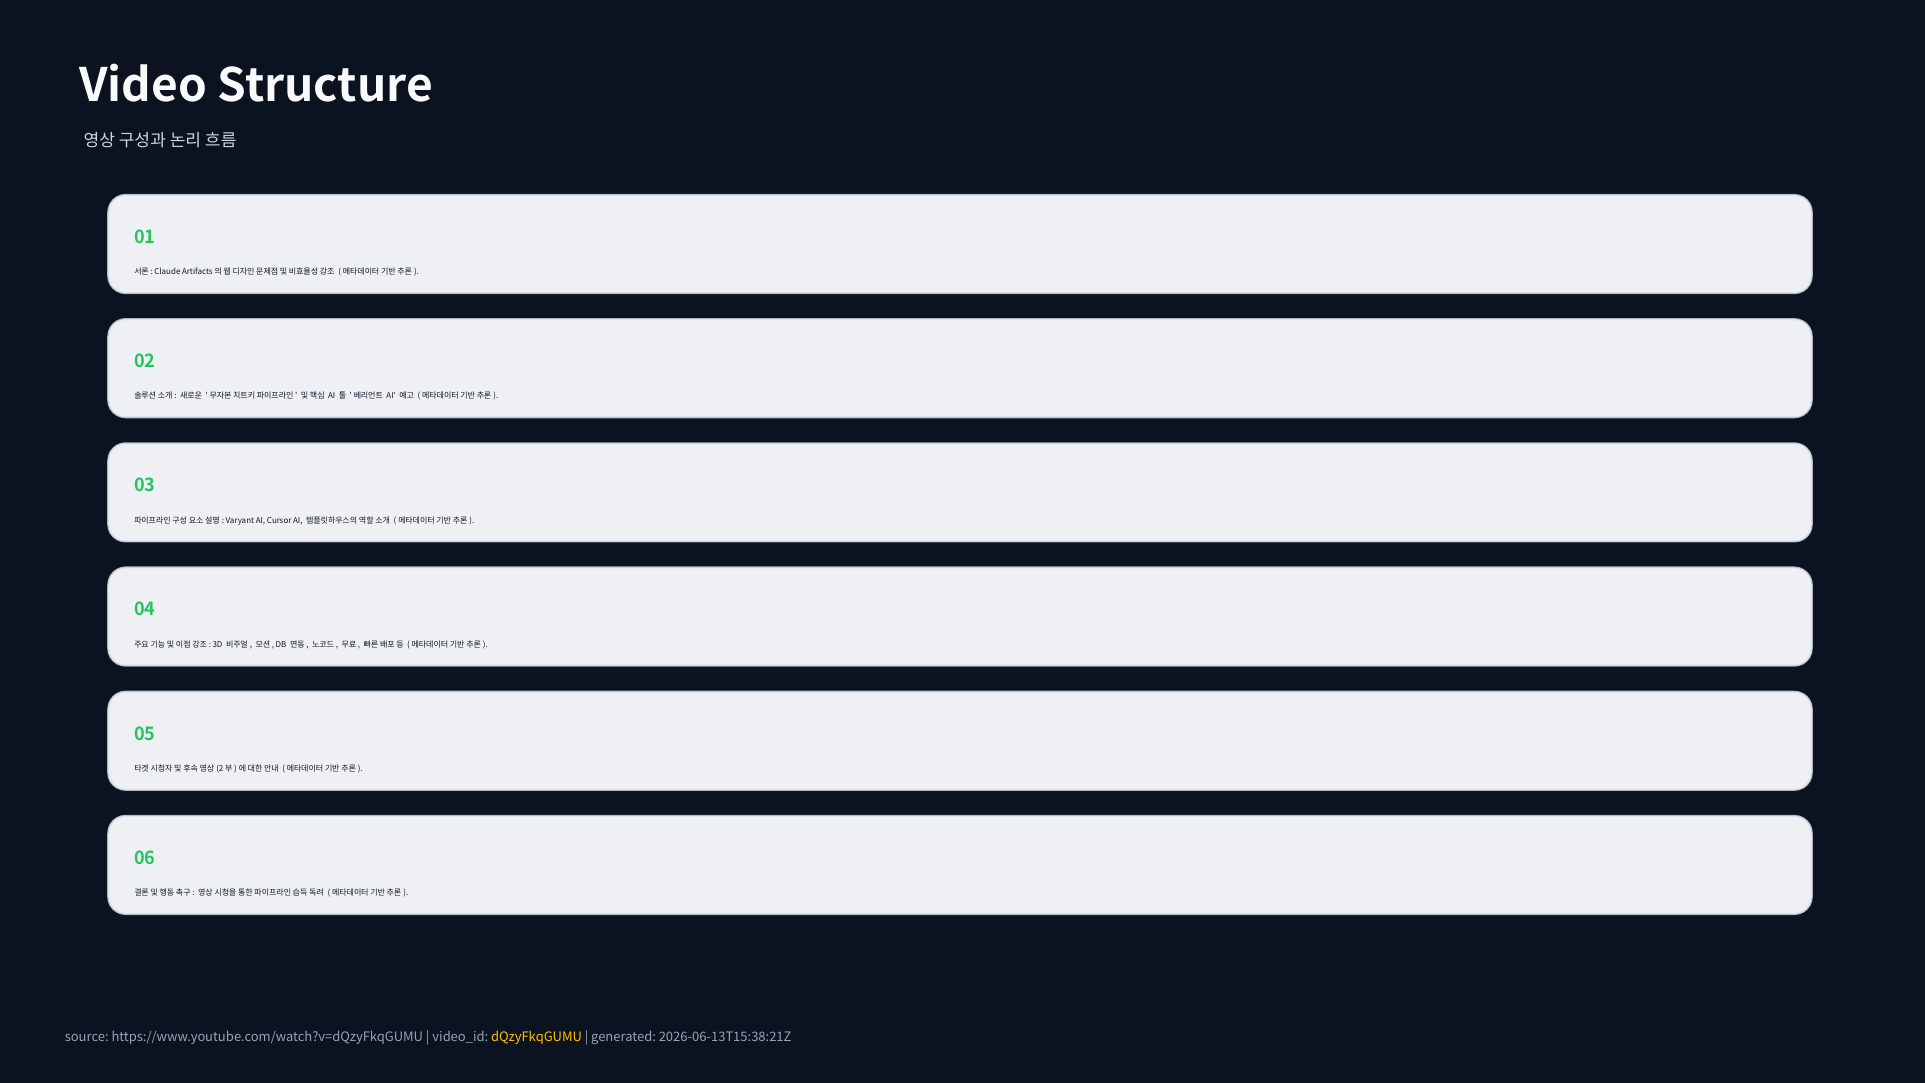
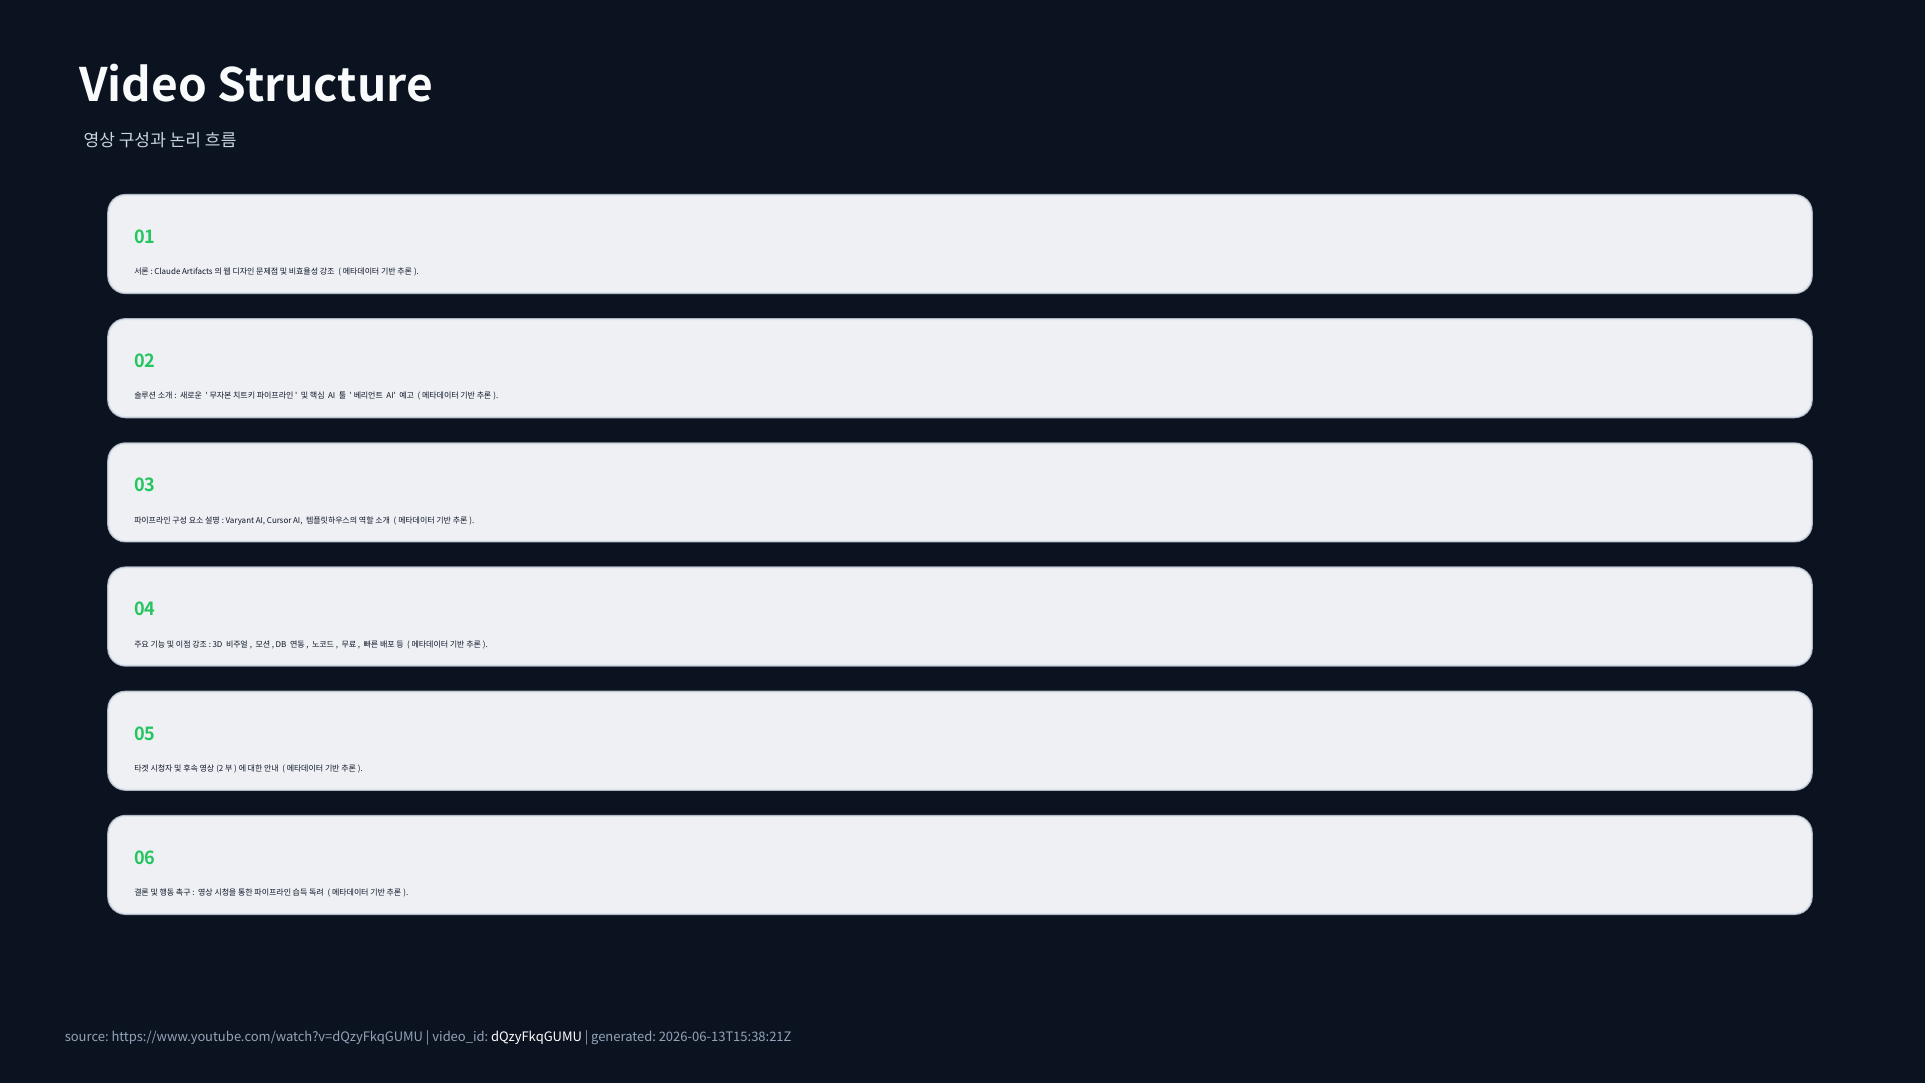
dQzyFkqGUMU colour: yellow -> white
